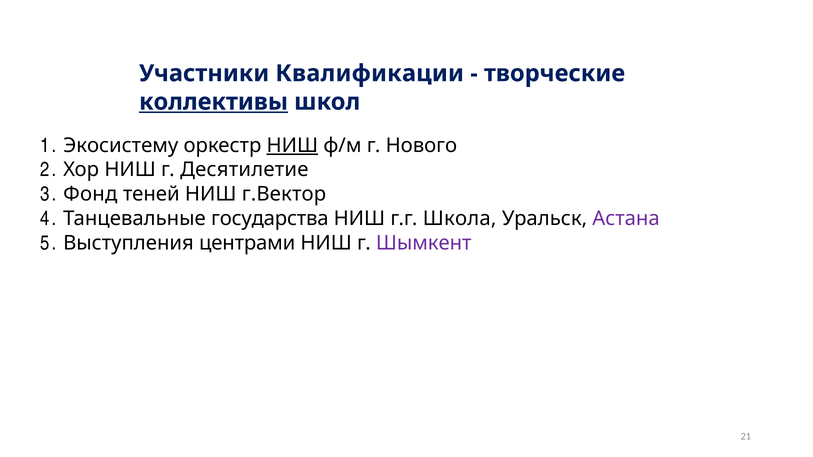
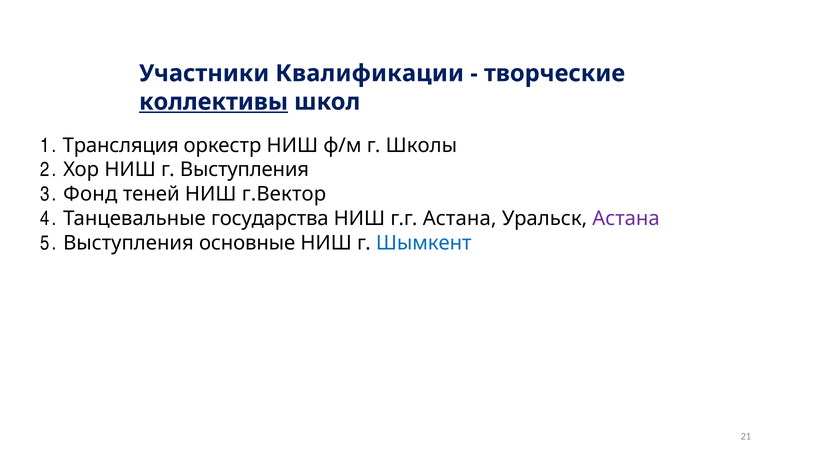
Экосистему: Экосистему -> Трансляция
НИШ at (292, 146) underline: present -> none
Нового: Нового -> Школы
г Десятилетие: Десятилетие -> Выступления
г.г Школа: Школа -> Астана
центрами: центрами -> основные
Шымкент colour: purple -> blue
